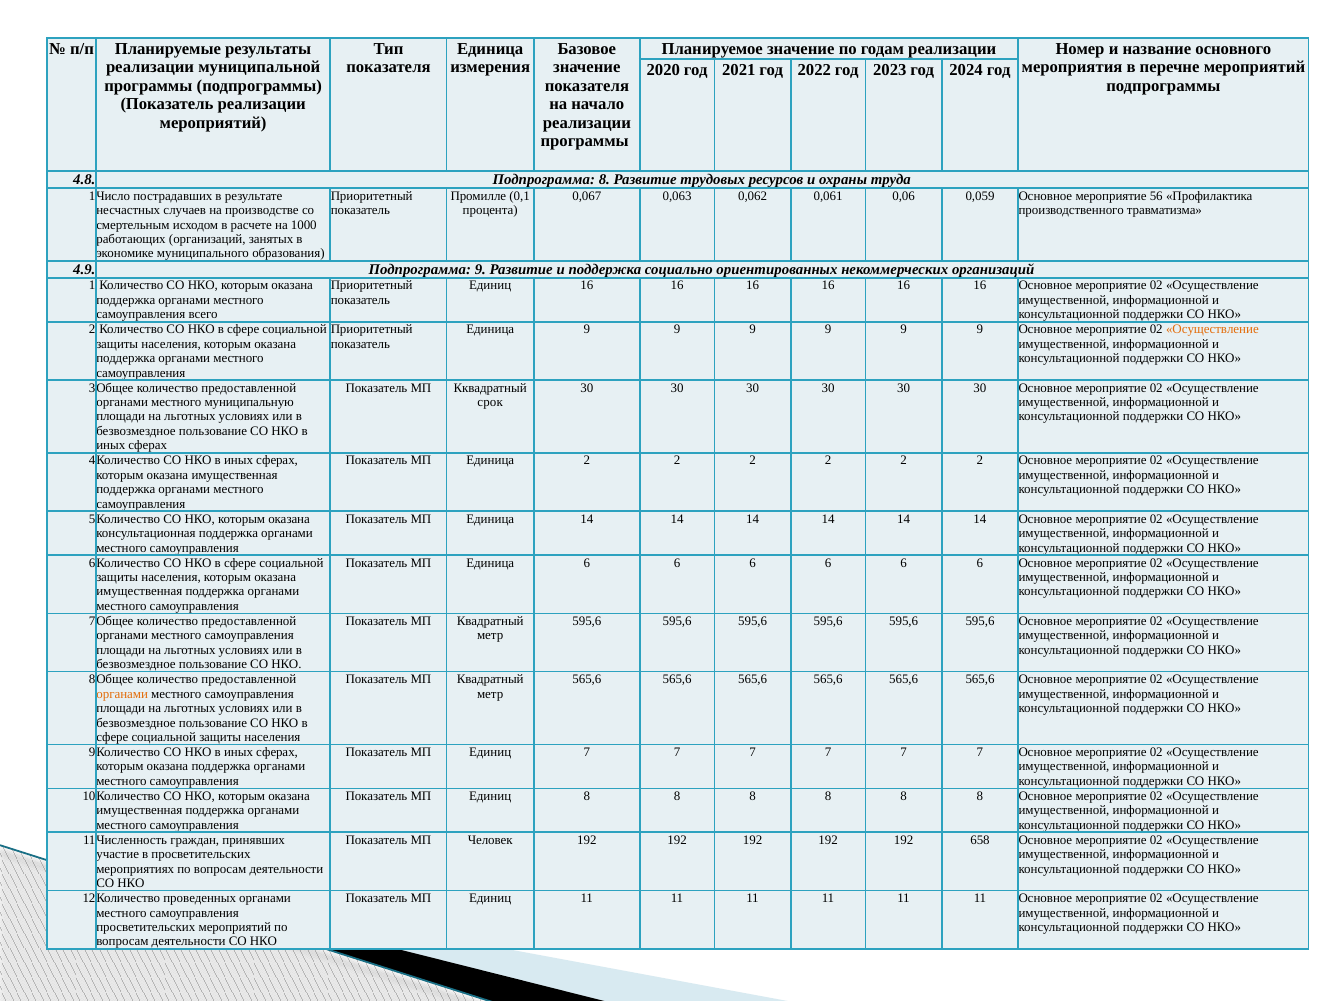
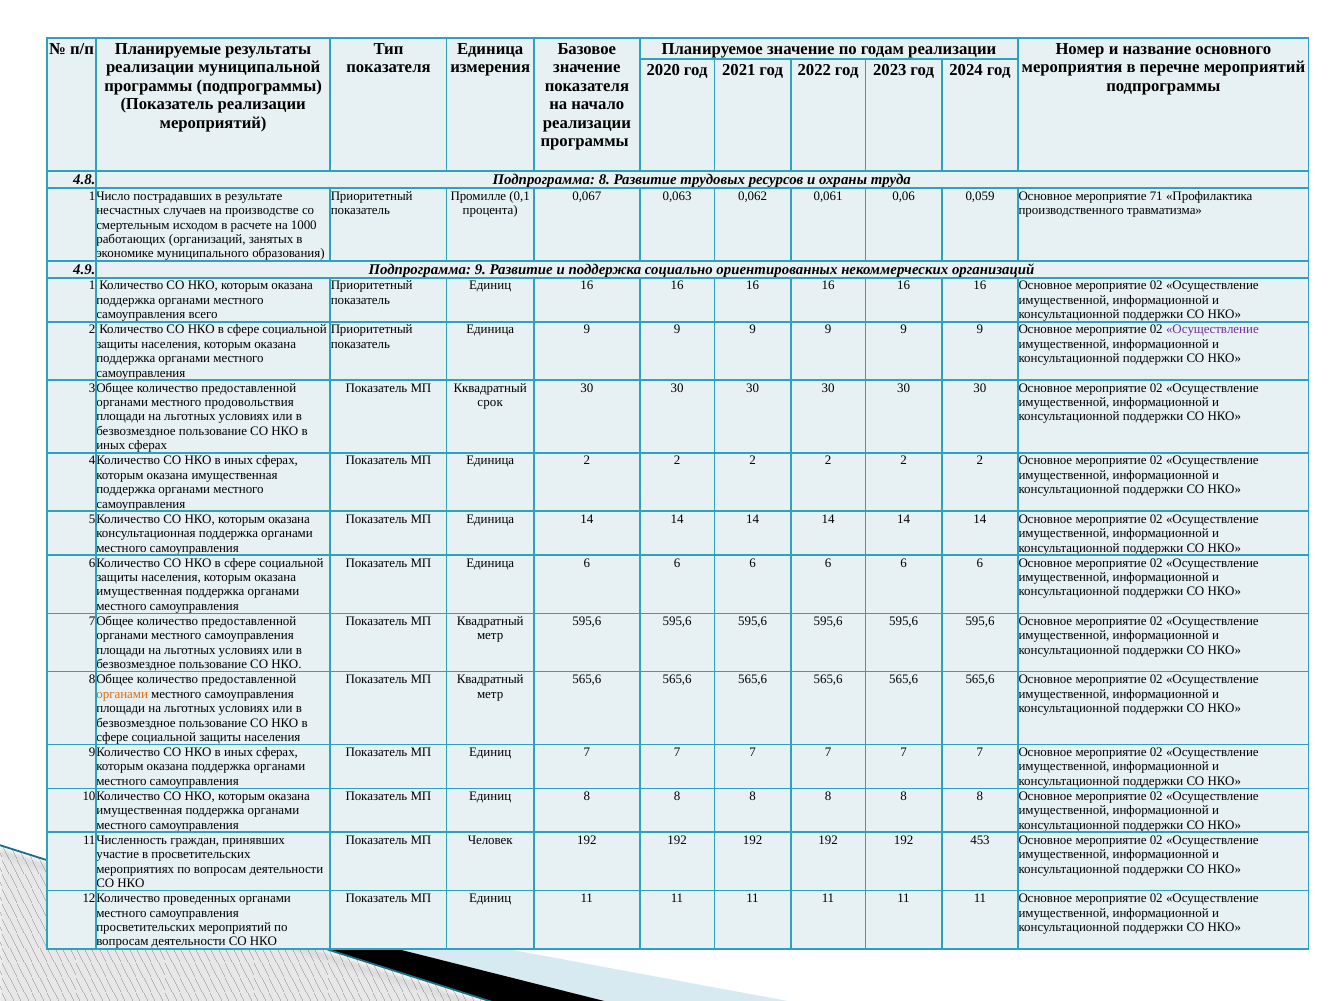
56: 56 -> 71
Осуществление at (1212, 330) colour: orange -> purple
муниципальную: муниципальную -> продовольствия
658: 658 -> 453
